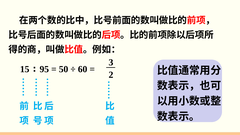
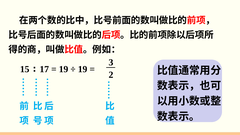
95: 95 -> 17
50 at (64, 69): 50 -> 19
60 at (83, 69): 60 -> 19
